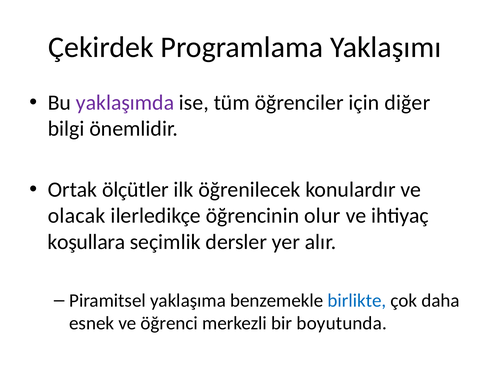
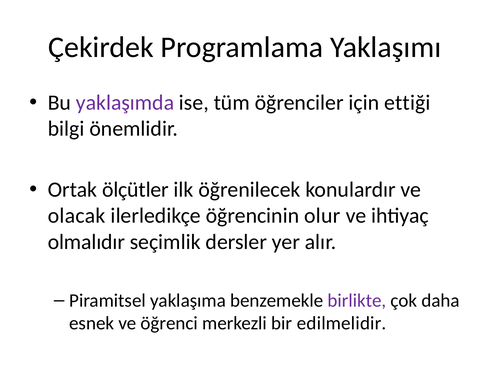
diğer: diğer -> ettiği
koşullara: koşullara -> olmalıdır
birlikte colour: blue -> purple
boyutunda: boyutunda -> edilmelidir
